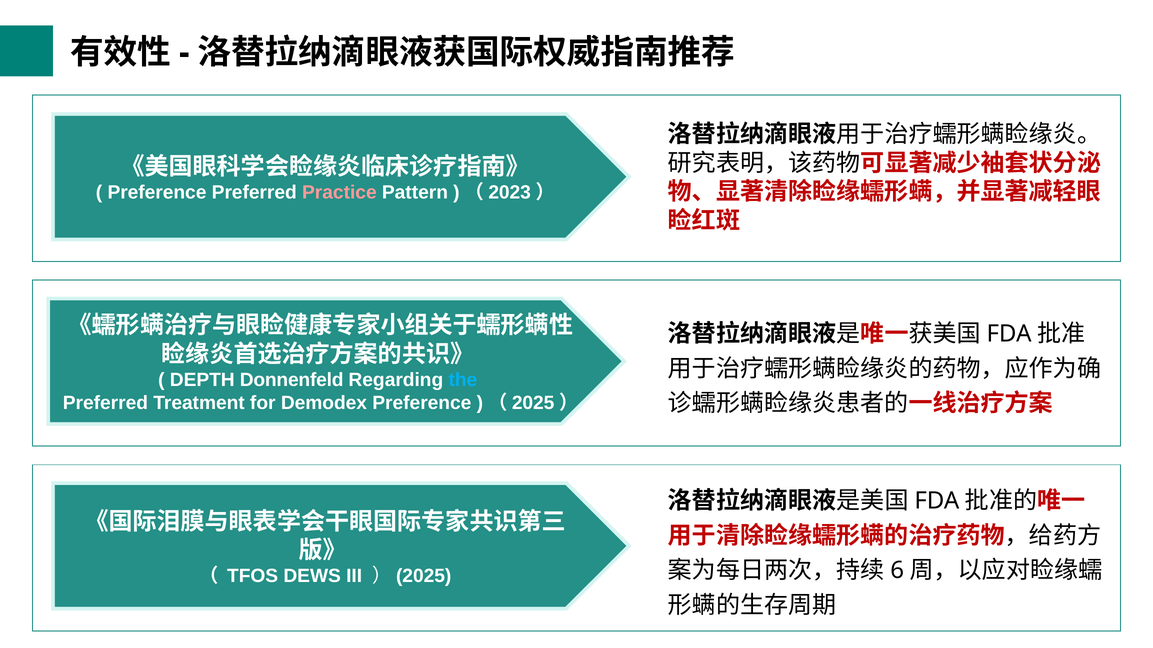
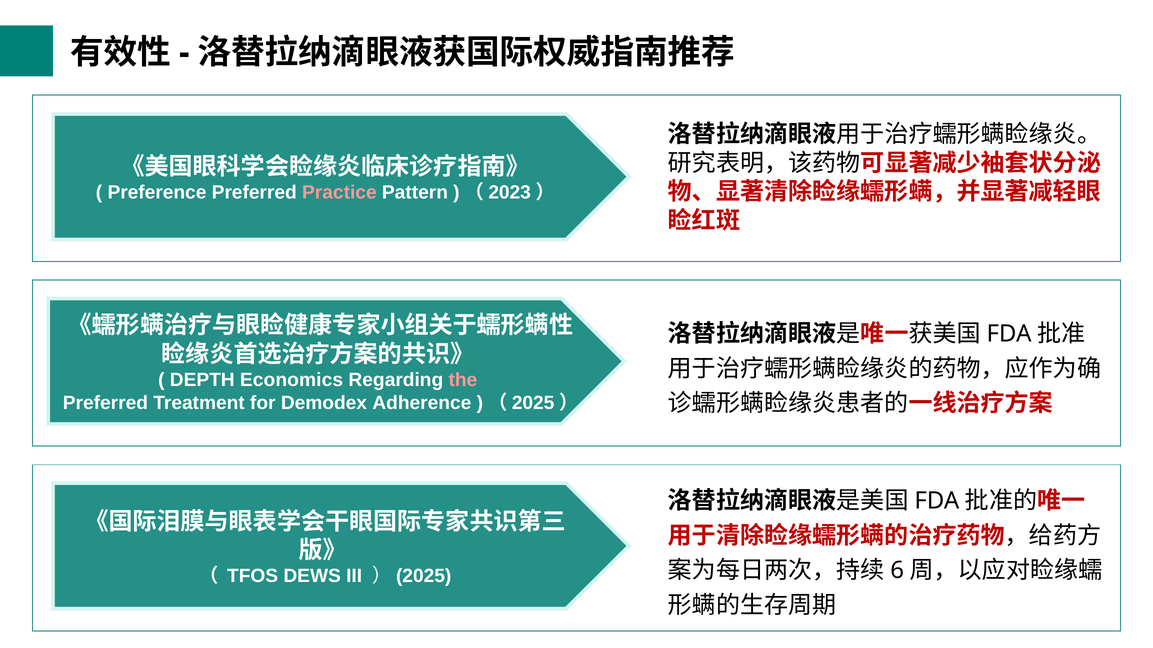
Donnenfeld: Donnenfeld -> Economics
the colour: light blue -> pink
Demodex Preference: Preference -> Adherence
